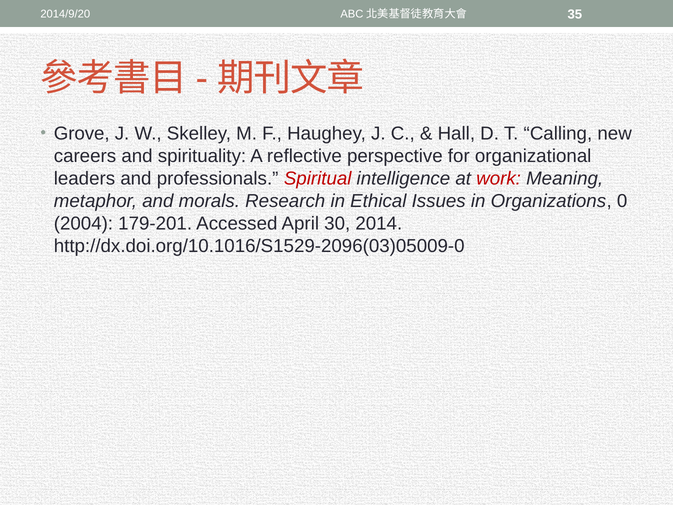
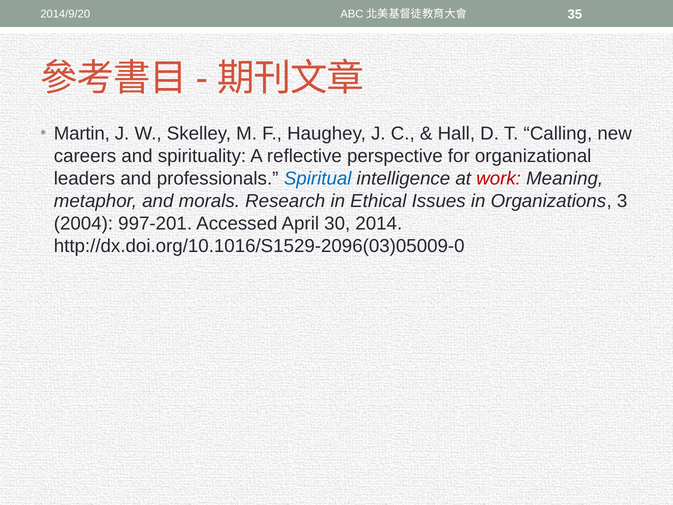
Grove: Grove -> Martin
Spiritual colour: red -> blue
0: 0 -> 3
179-201: 179-201 -> 997-201
